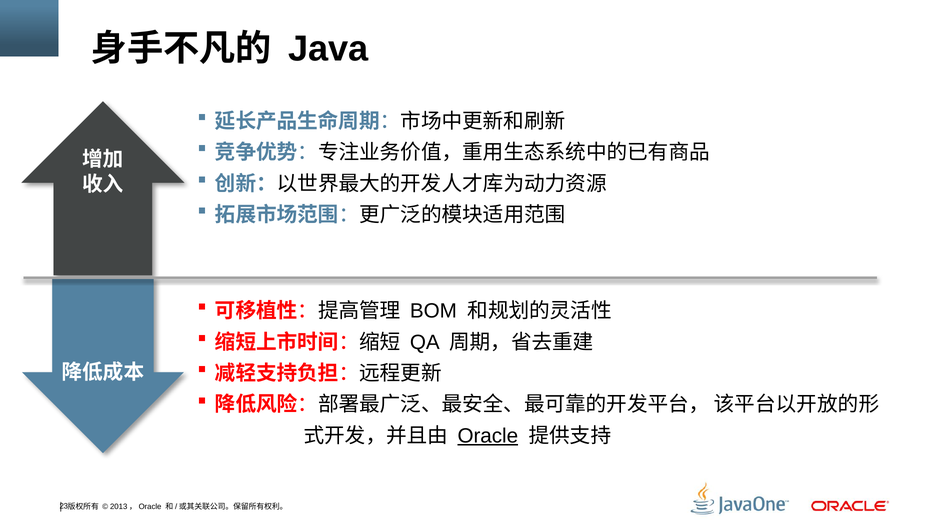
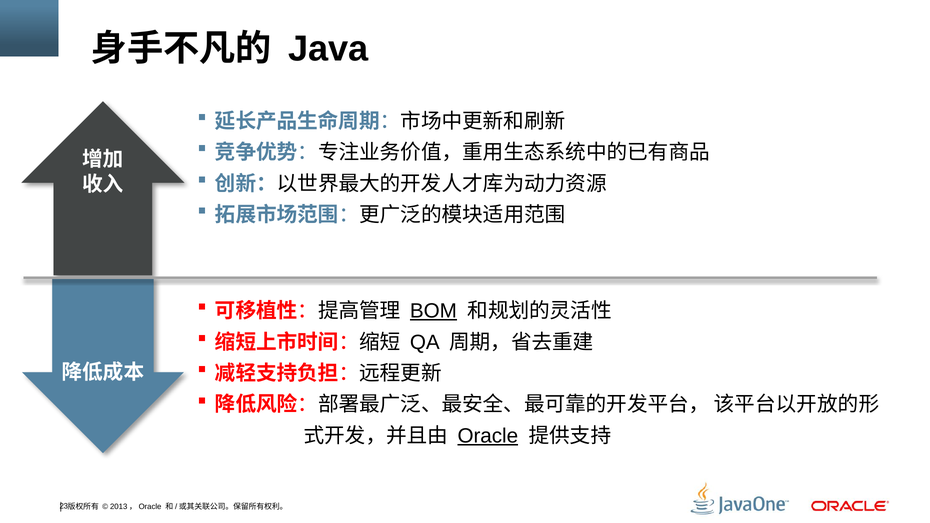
BOM underline: none -> present
